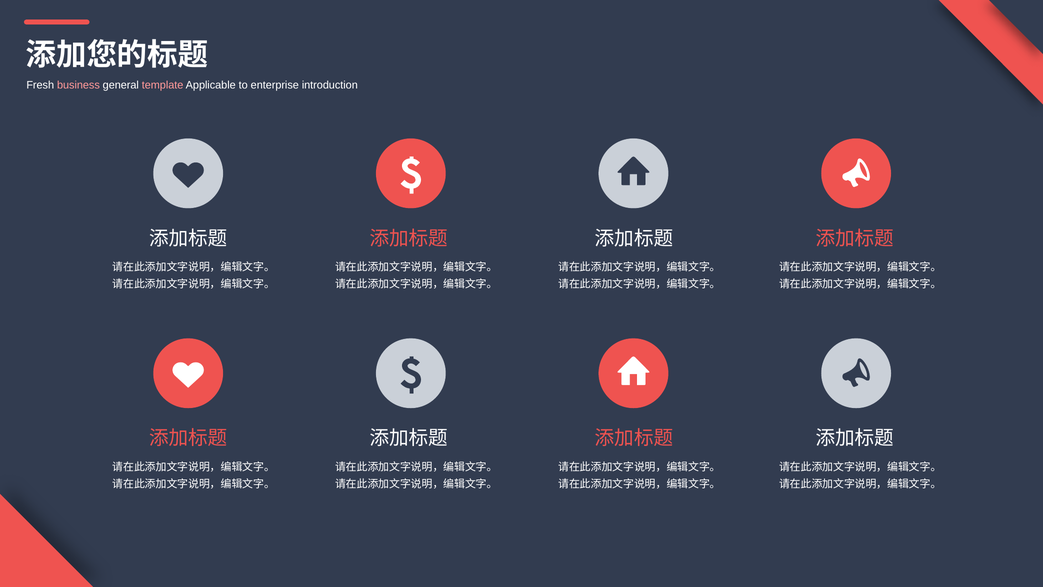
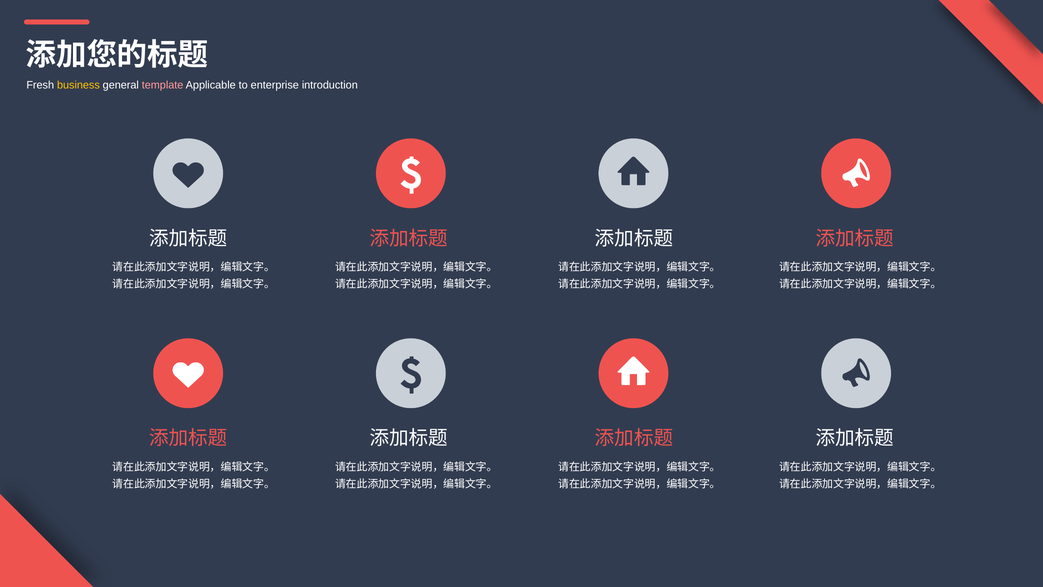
business colour: pink -> yellow
